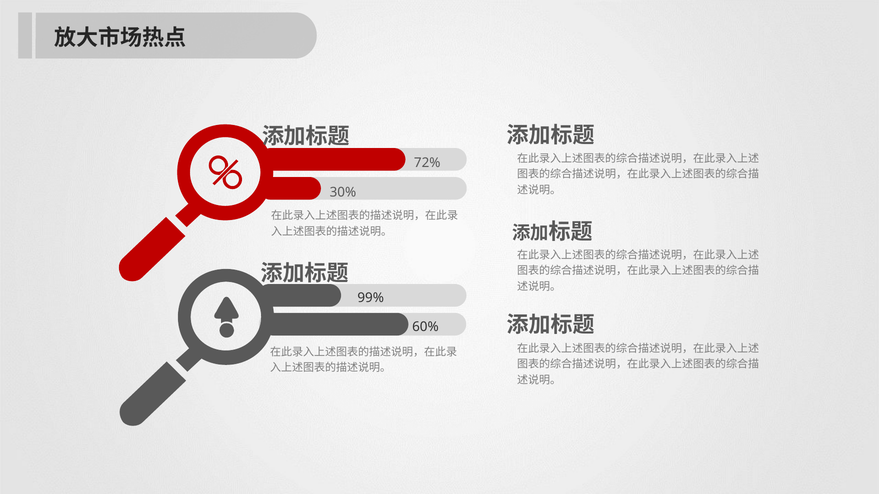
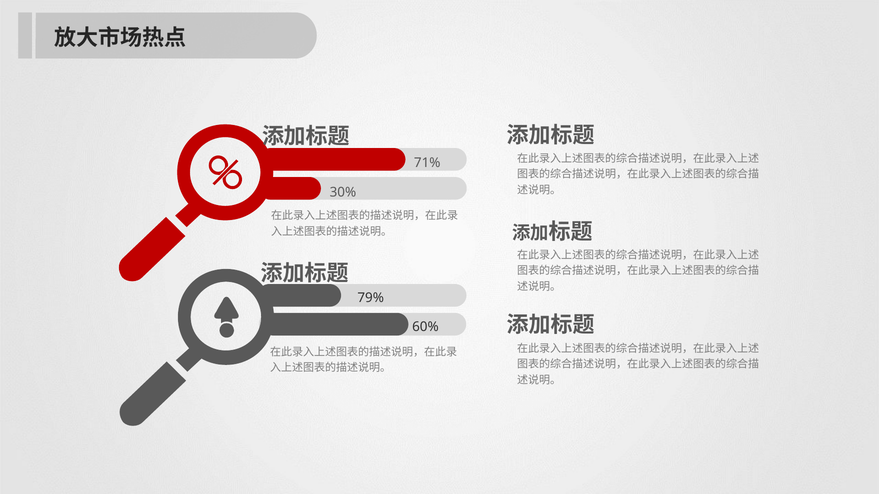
72%: 72% -> 71%
99%: 99% -> 79%
